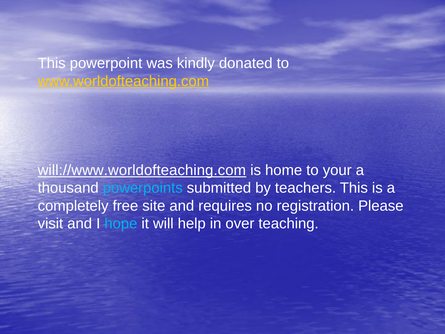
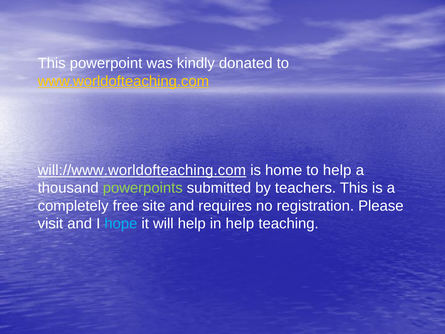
to your: your -> help
powerpoints colour: light blue -> light green
in over: over -> help
